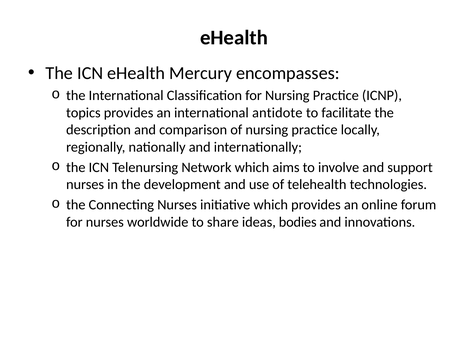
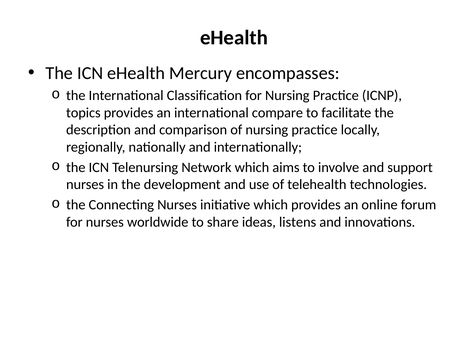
antidote: antidote -> compare
bodies: bodies -> listens
